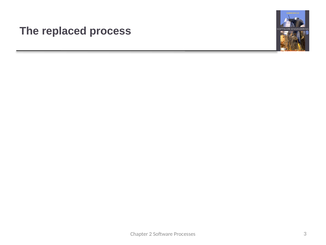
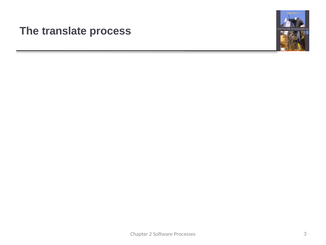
replaced: replaced -> translate
